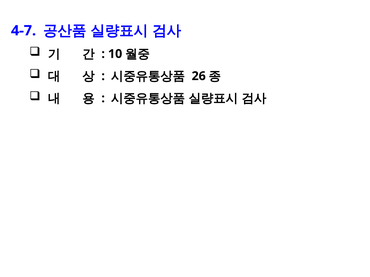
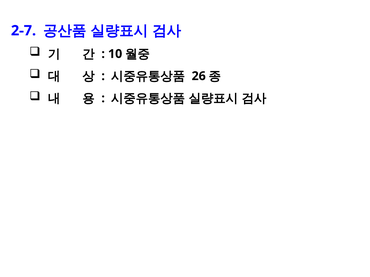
4-7: 4-7 -> 2-7
